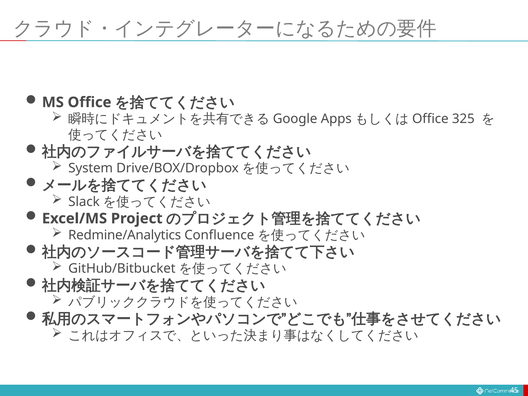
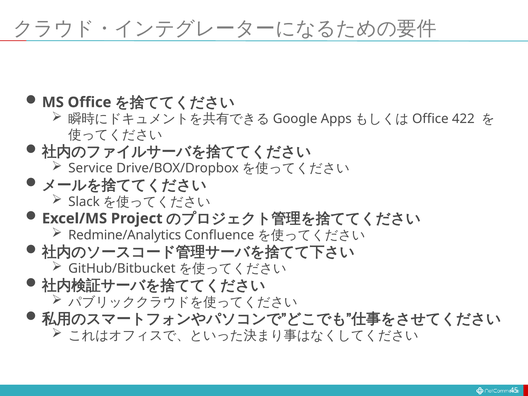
325: 325 -> 422
System: System -> Service
